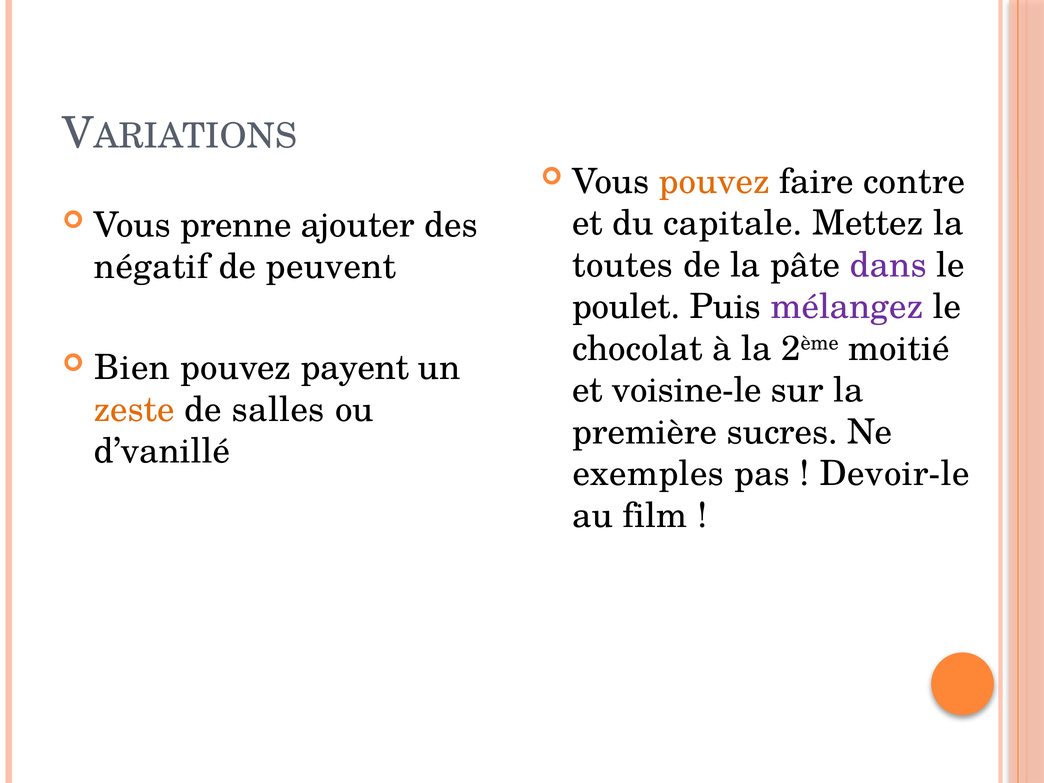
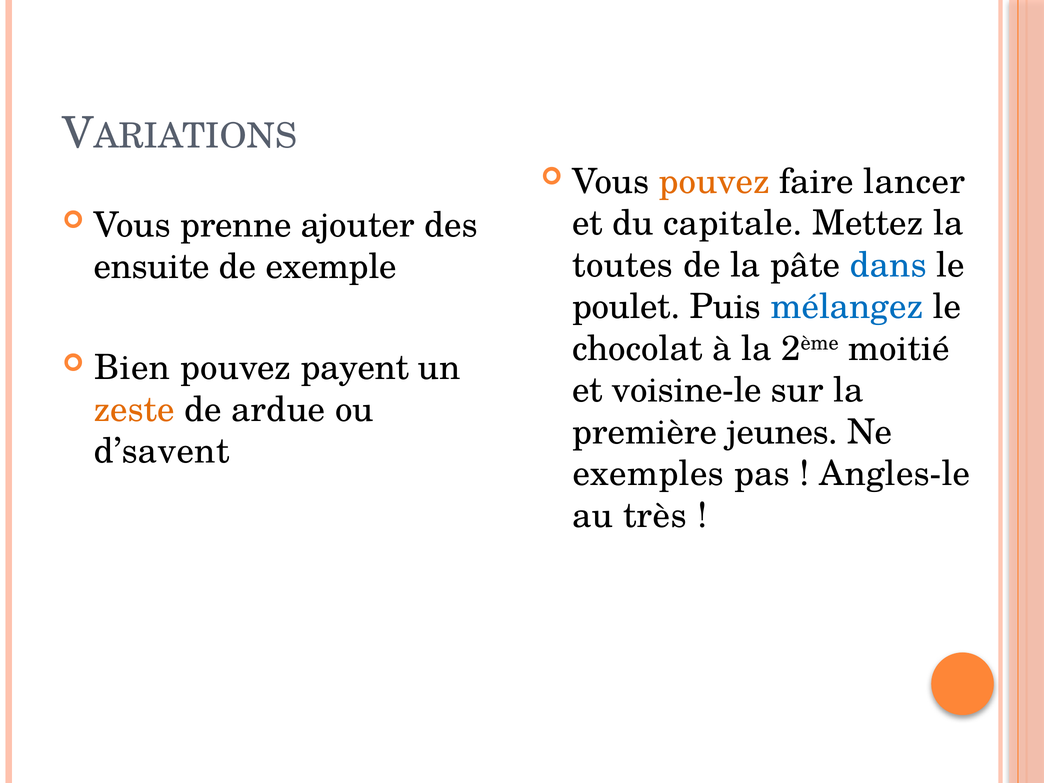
contre: contre -> lancer
dans colour: purple -> blue
négatif: négatif -> ensuite
peuvent: peuvent -> exemple
mélangez colour: purple -> blue
salles: salles -> ardue
sucres: sucres -> jeunes
d’vanillé: d’vanillé -> d’savent
Devoir-le: Devoir-le -> Angles-le
film: film -> très
